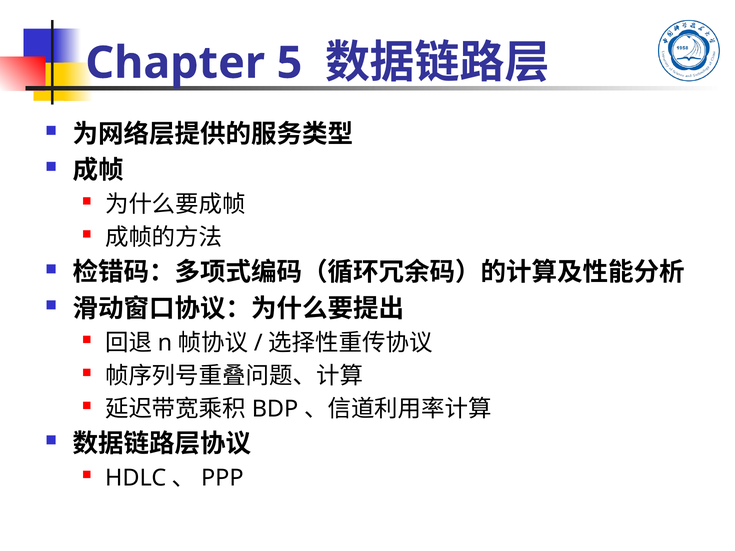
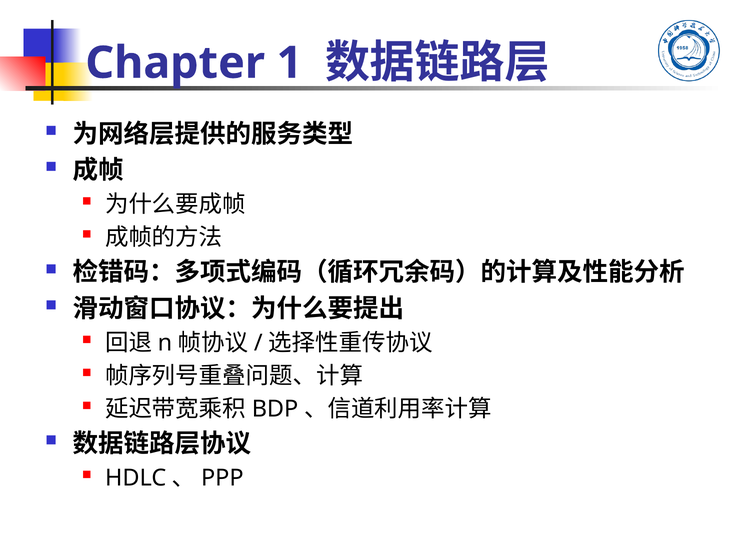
5: 5 -> 1
